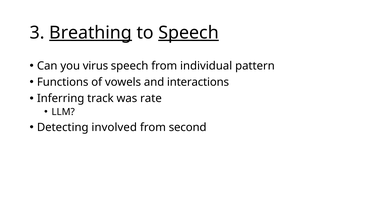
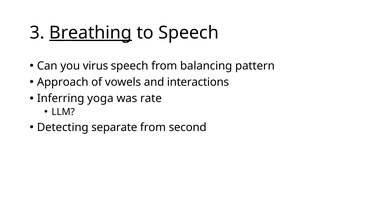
Speech at (189, 33) underline: present -> none
individual: individual -> balancing
Functions: Functions -> Approach
track: track -> yoga
involved: involved -> separate
